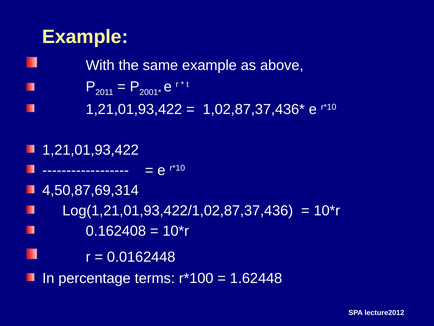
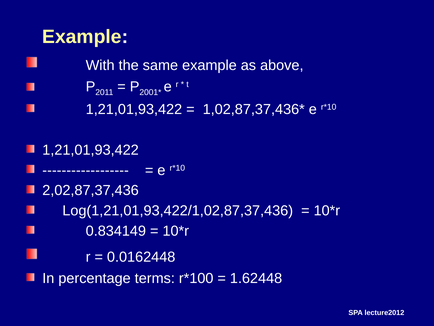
4,50,87,69,314: 4,50,87,69,314 -> 2,02,87,37,436
0.162408: 0.162408 -> 0.834149
